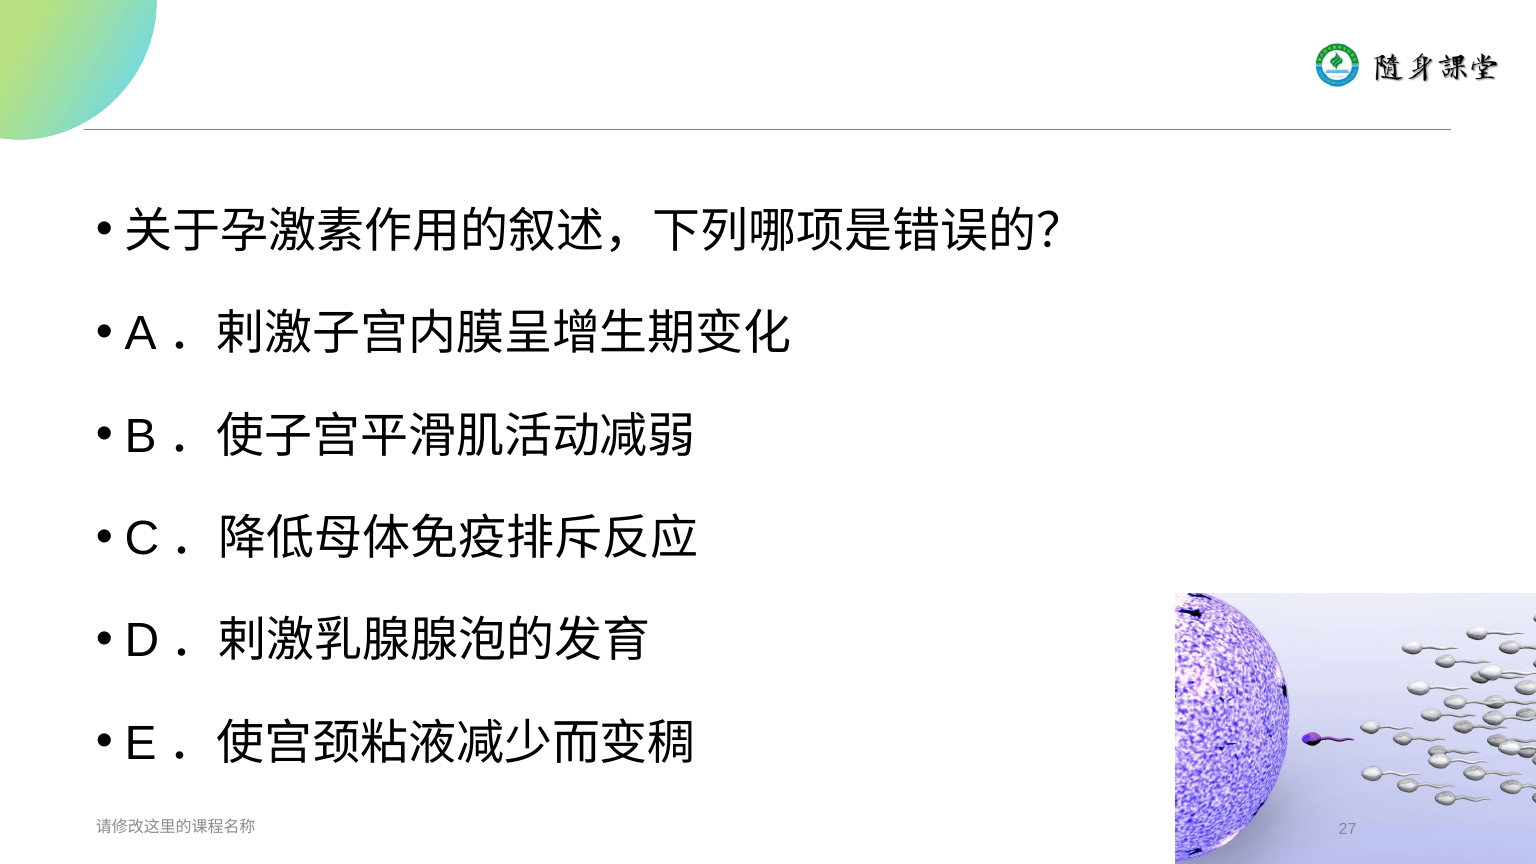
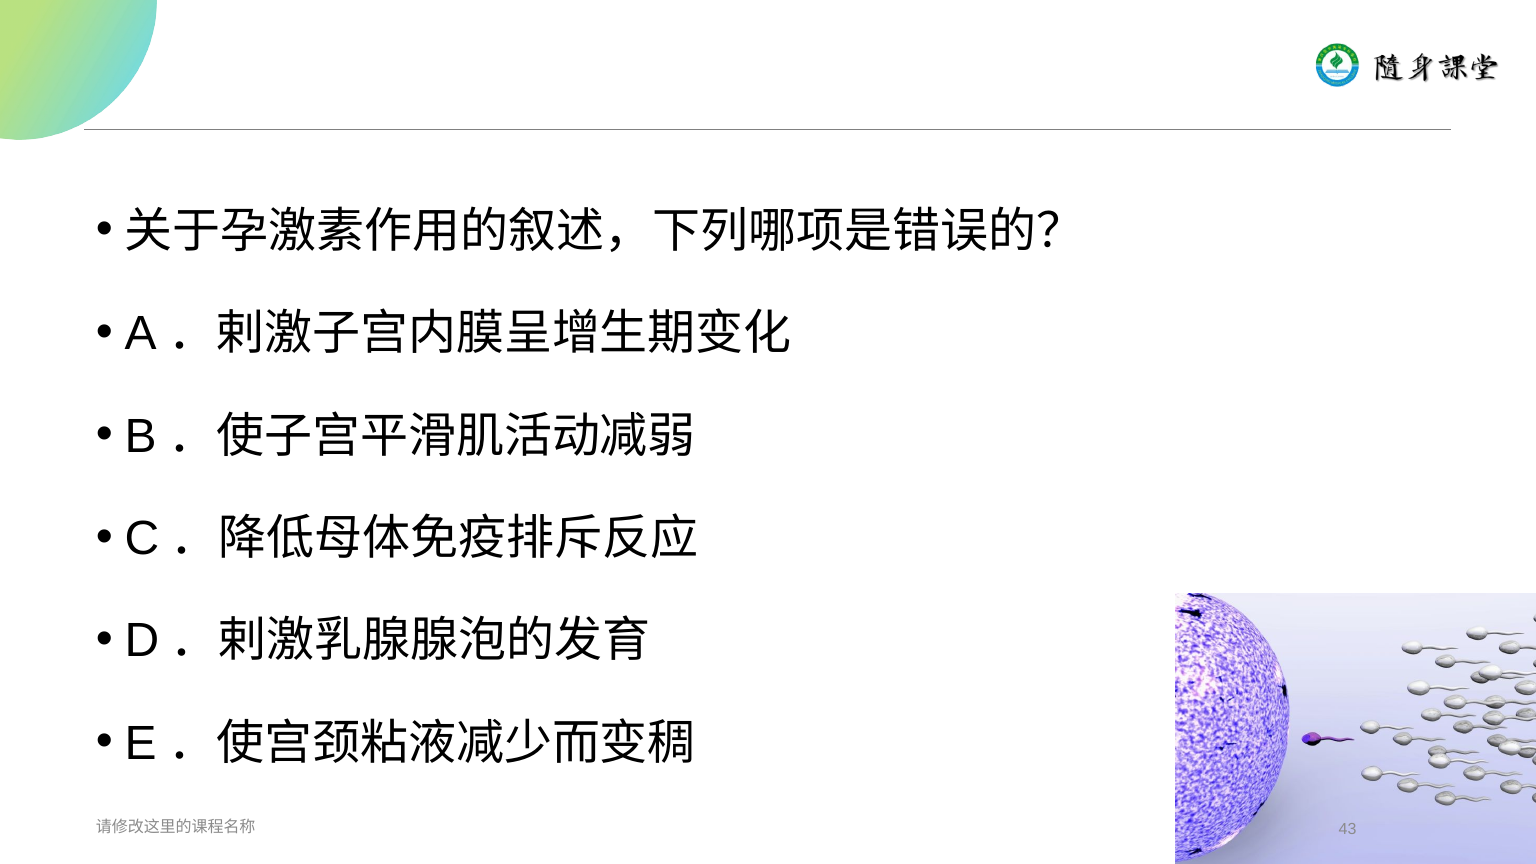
27: 27 -> 43
